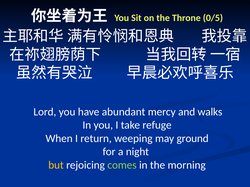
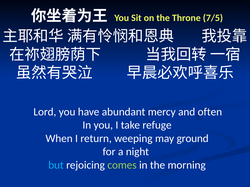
0/5: 0/5 -> 7/5
walks: walks -> often
but colour: yellow -> light blue
